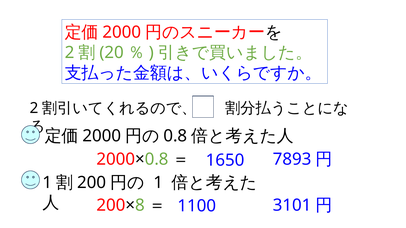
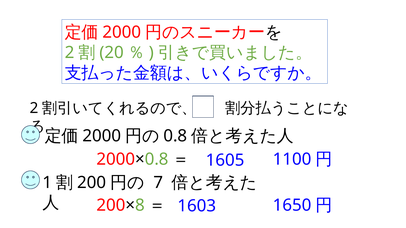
7893: 7893 -> 1100
1650: 1650 -> 1605
1 at (158, 183): 1 -> 7
3101: 3101 -> 1650
1100: 1100 -> 1603
